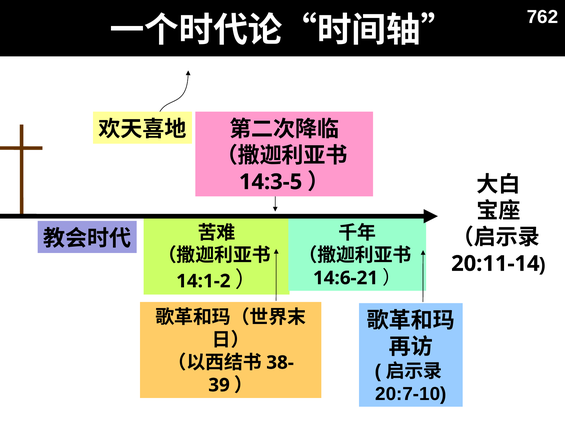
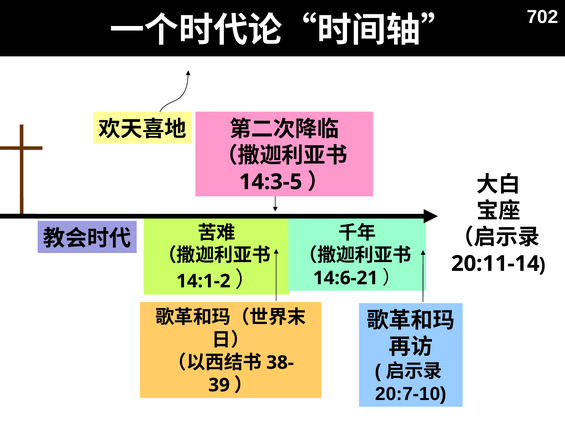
762: 762 -> 702
